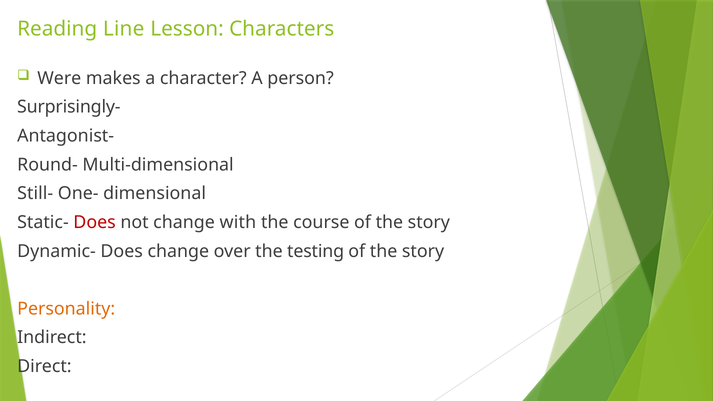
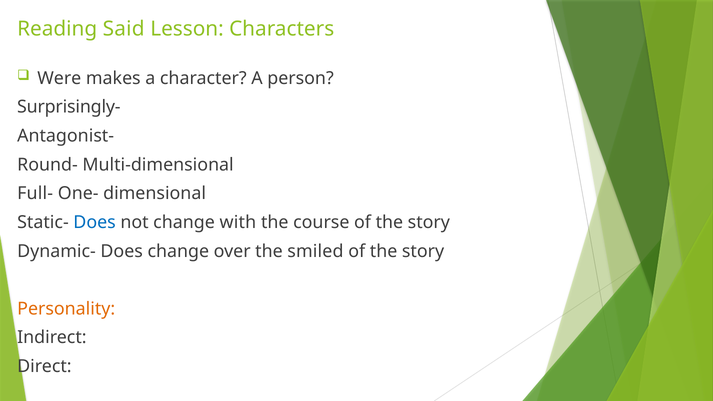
Line: Line -> Said
Still-: Still- -> Full-
Does at (95, 222) colour: red -> blue
testing: testing -> smiled
